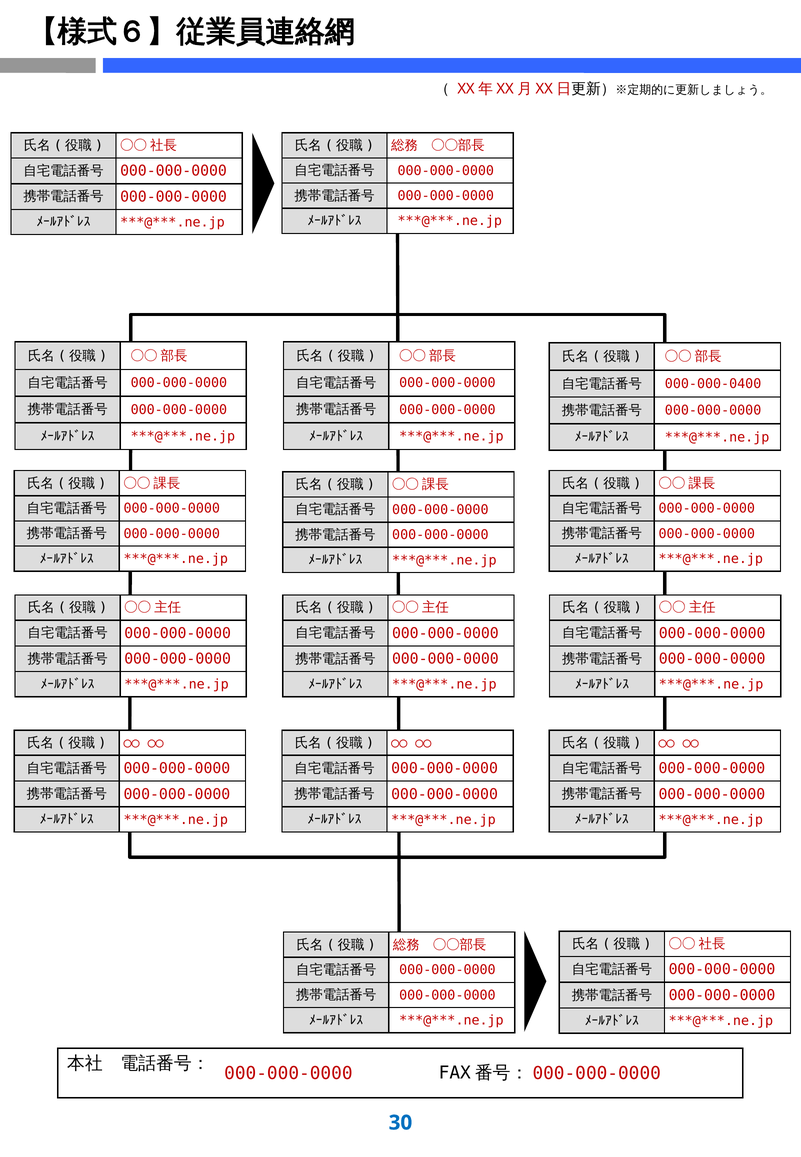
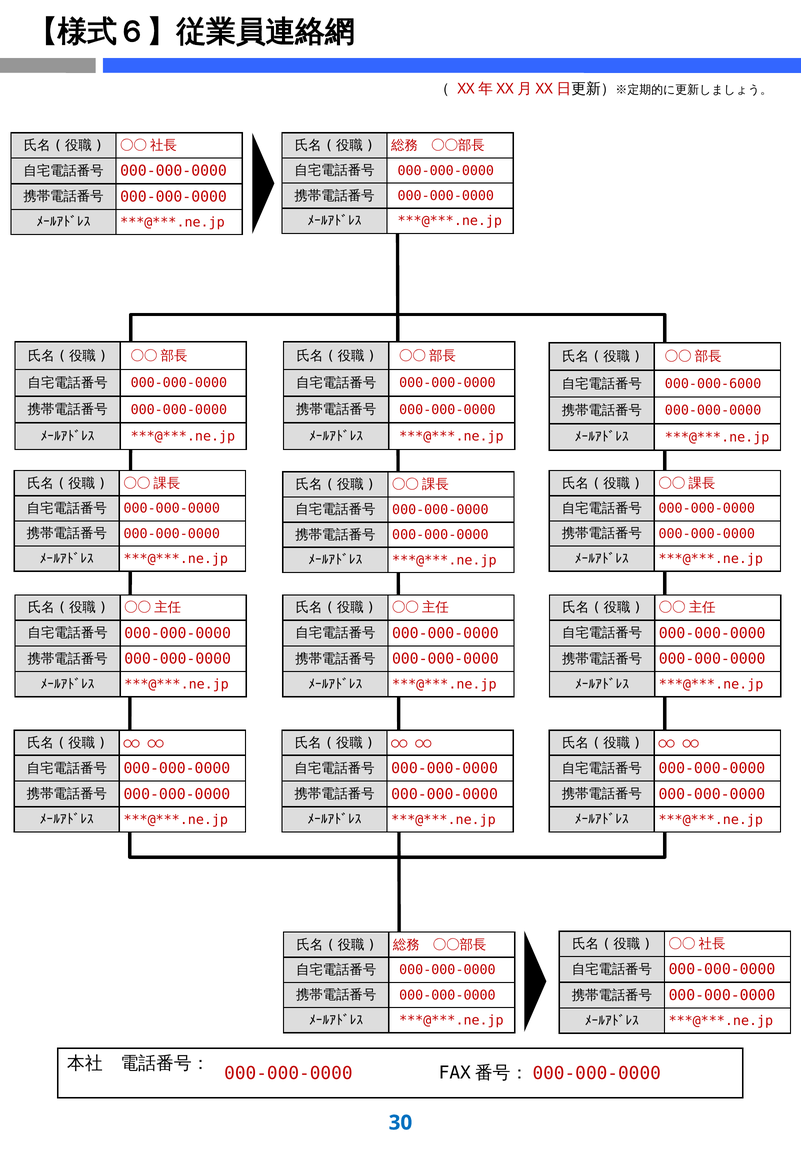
000-000-0400: 000-000-0400 -> 000-000-6000
